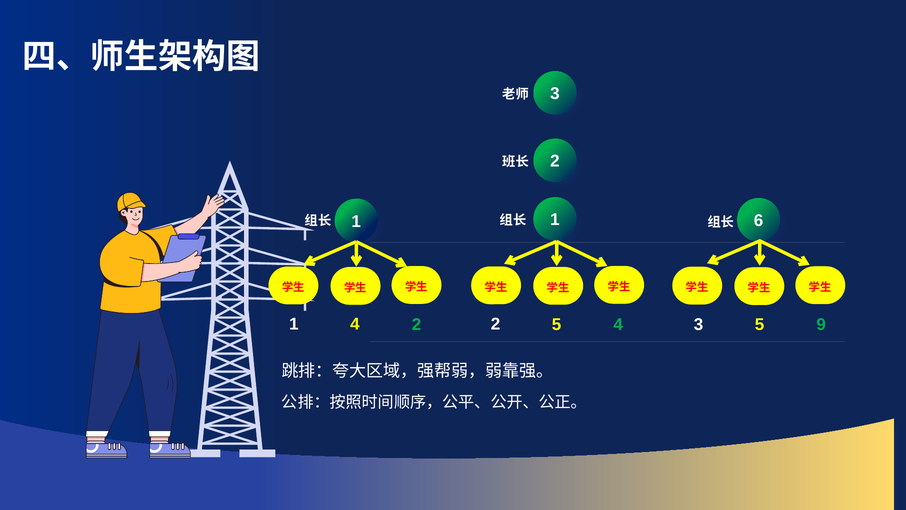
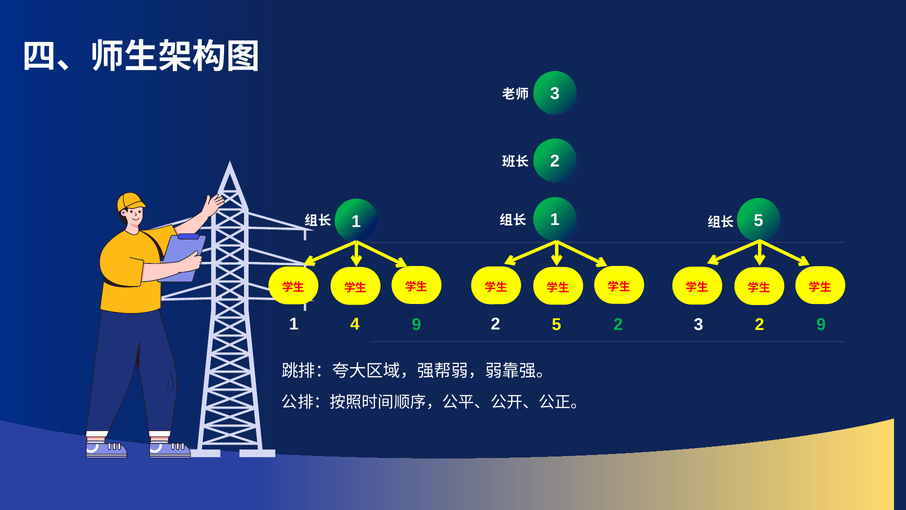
1 6: 6 -> 5
4 2: 2 -> 9
5 4: 4 -> 2
3 5: 5 -> 2
